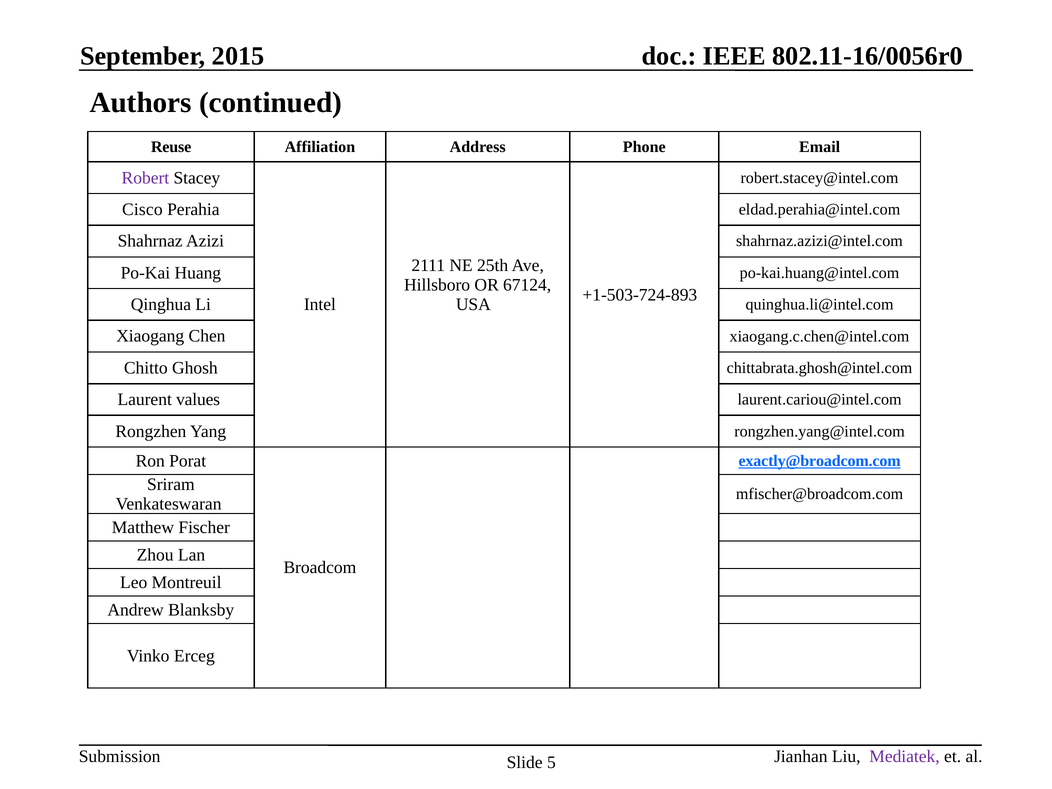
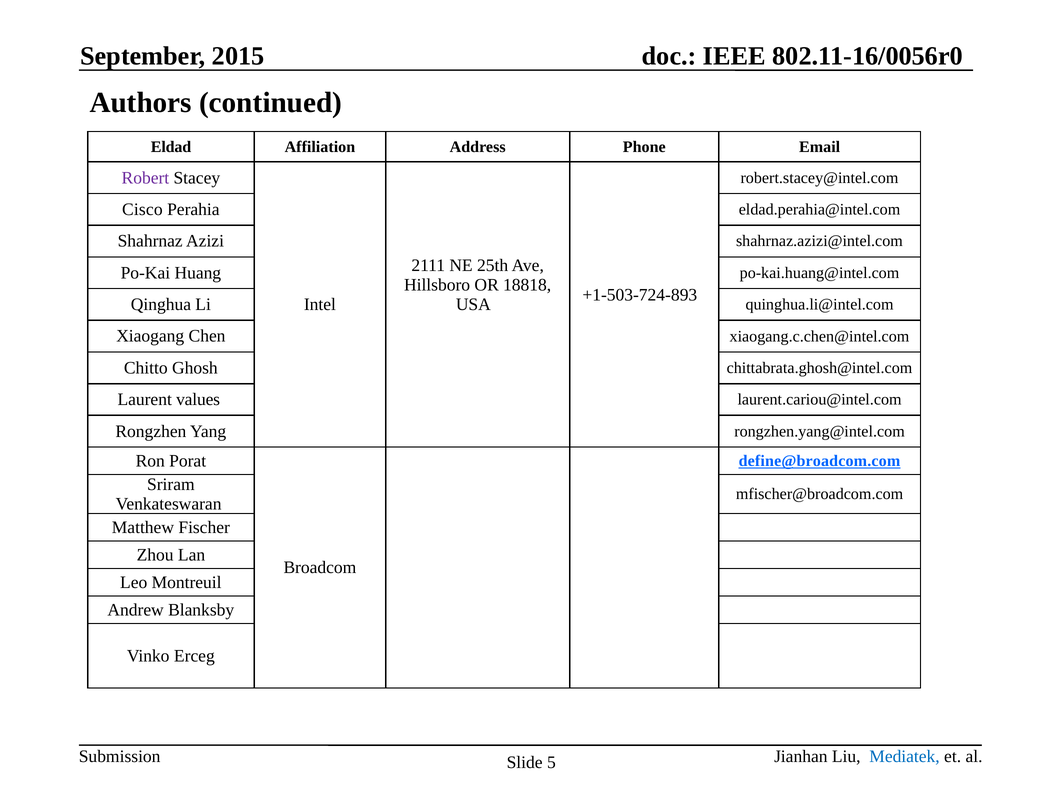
Reuse: Reuse -> Eldad
67124: 67124 -> 18818
exactly@broadcom.com: exactly@broadcom.com -> define@broadcom.com
Mediatek colour: purple -> blue
